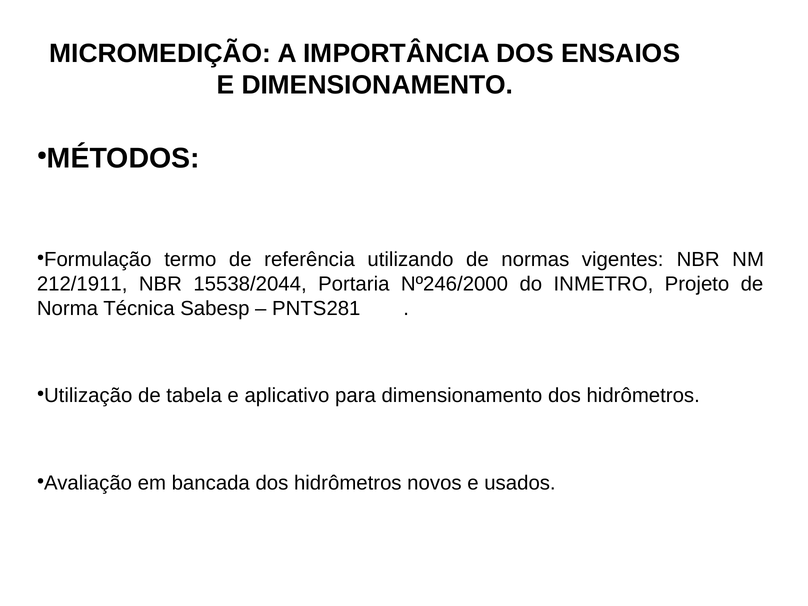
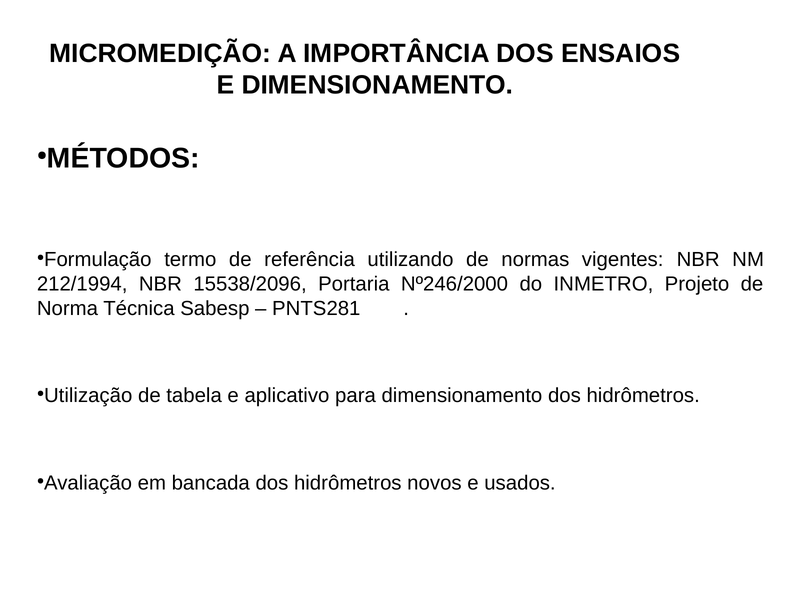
212/1911: 212/1911 -> 212/1994
15538/2044: 15538/2044 -> 15538/2096
